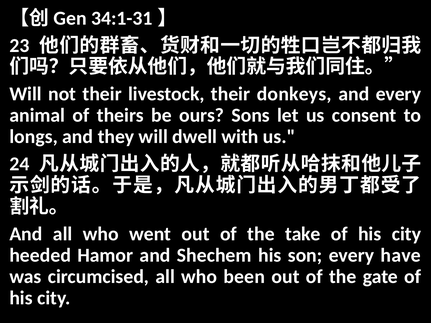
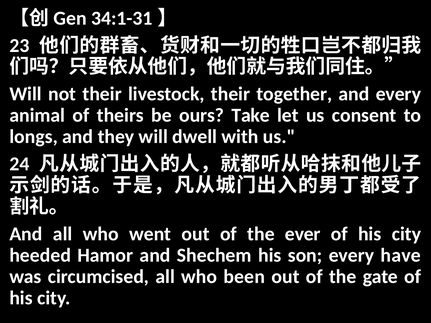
donkeys: donkeys -> together
Sons: Sons -> Take
take: take -> ever
